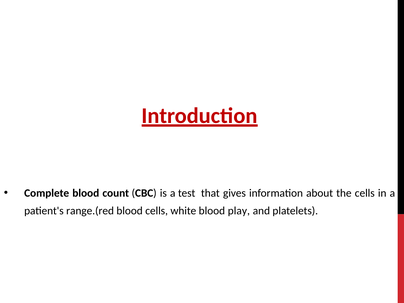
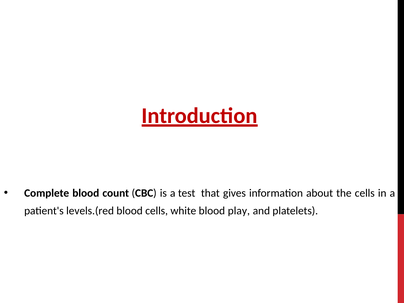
range.(red: range.(red -> levels.(red
